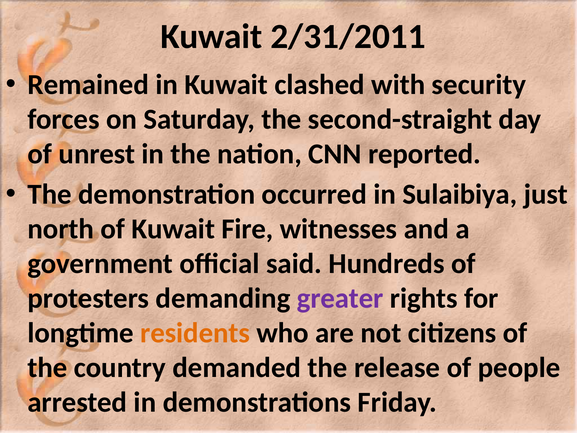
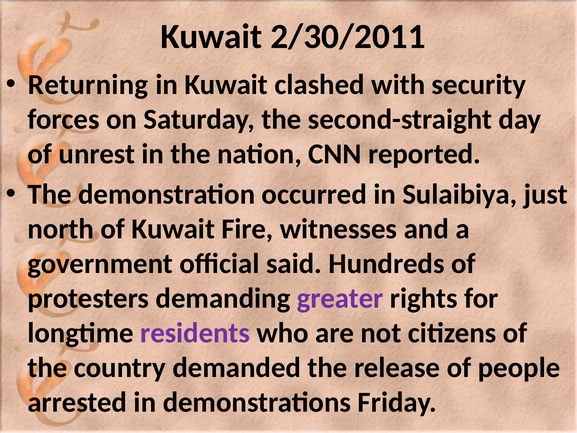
2/31/2011: 2/31/2011 -> 2/30/2011
Remained: Remained -> Returning
residents colour: orange -> purple
